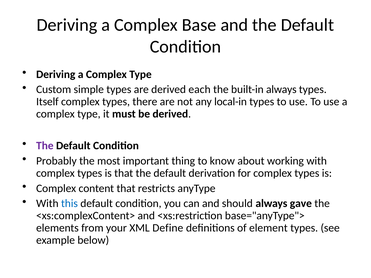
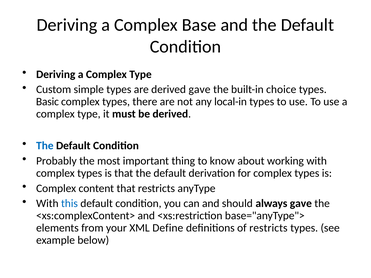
derived each: each -> gave
built-in always: always -> choice
Itself: Itself -> Basic
The at (45, 146) colour: purple -> blue
of element: element -> restricts
